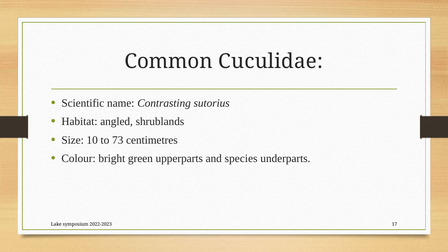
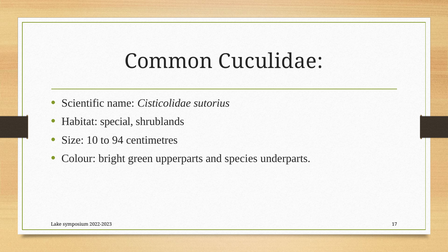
Contrasting: Contrasting -> Cisticolidae
angled: angled -> special
73: 73 -> 94
